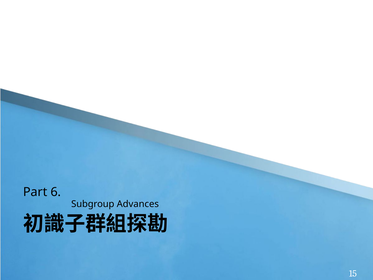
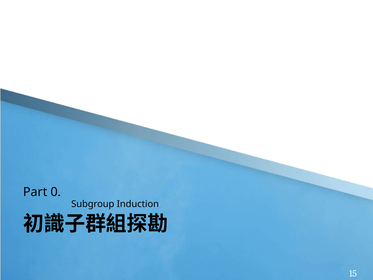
6: 6 -> 0
Advances: Advances -> Induction
